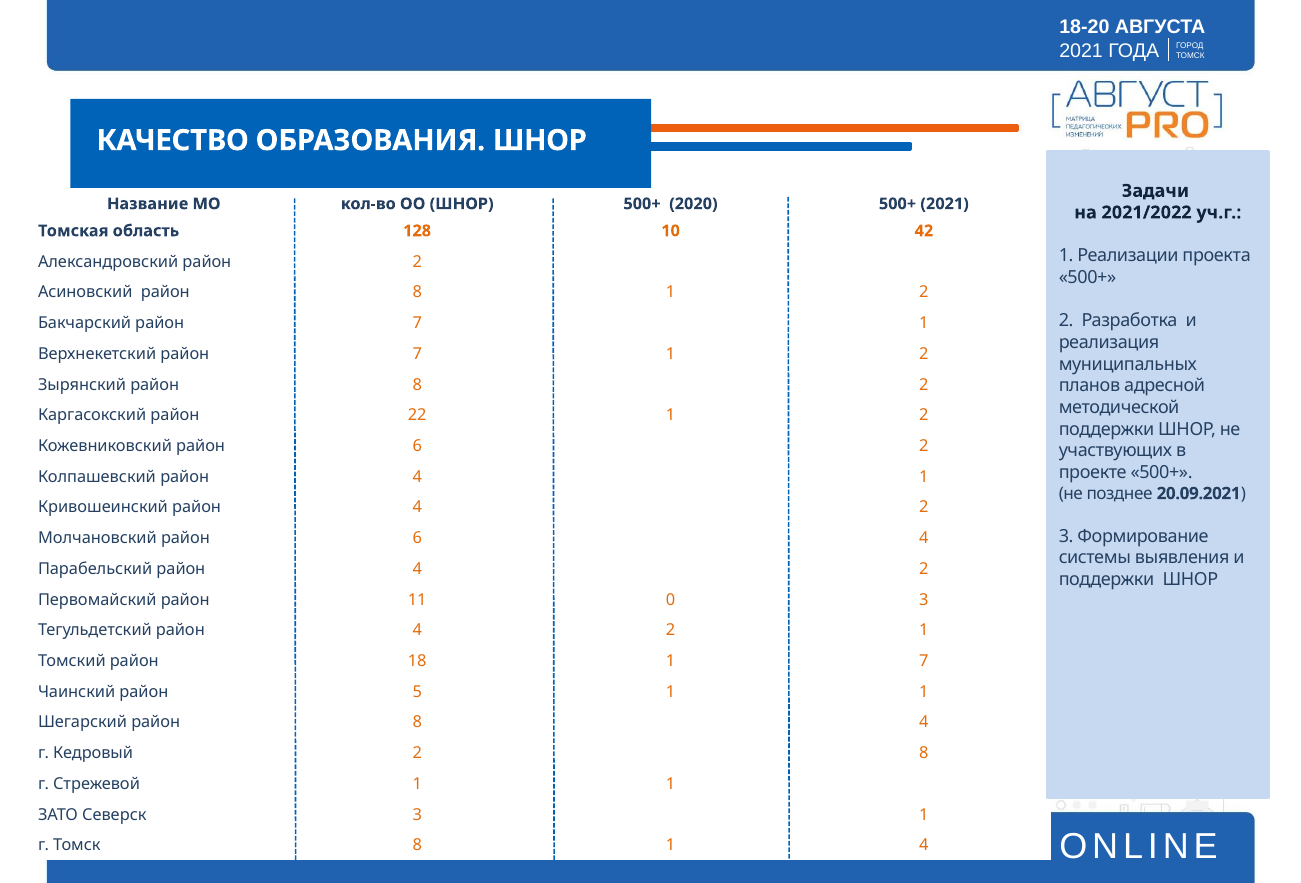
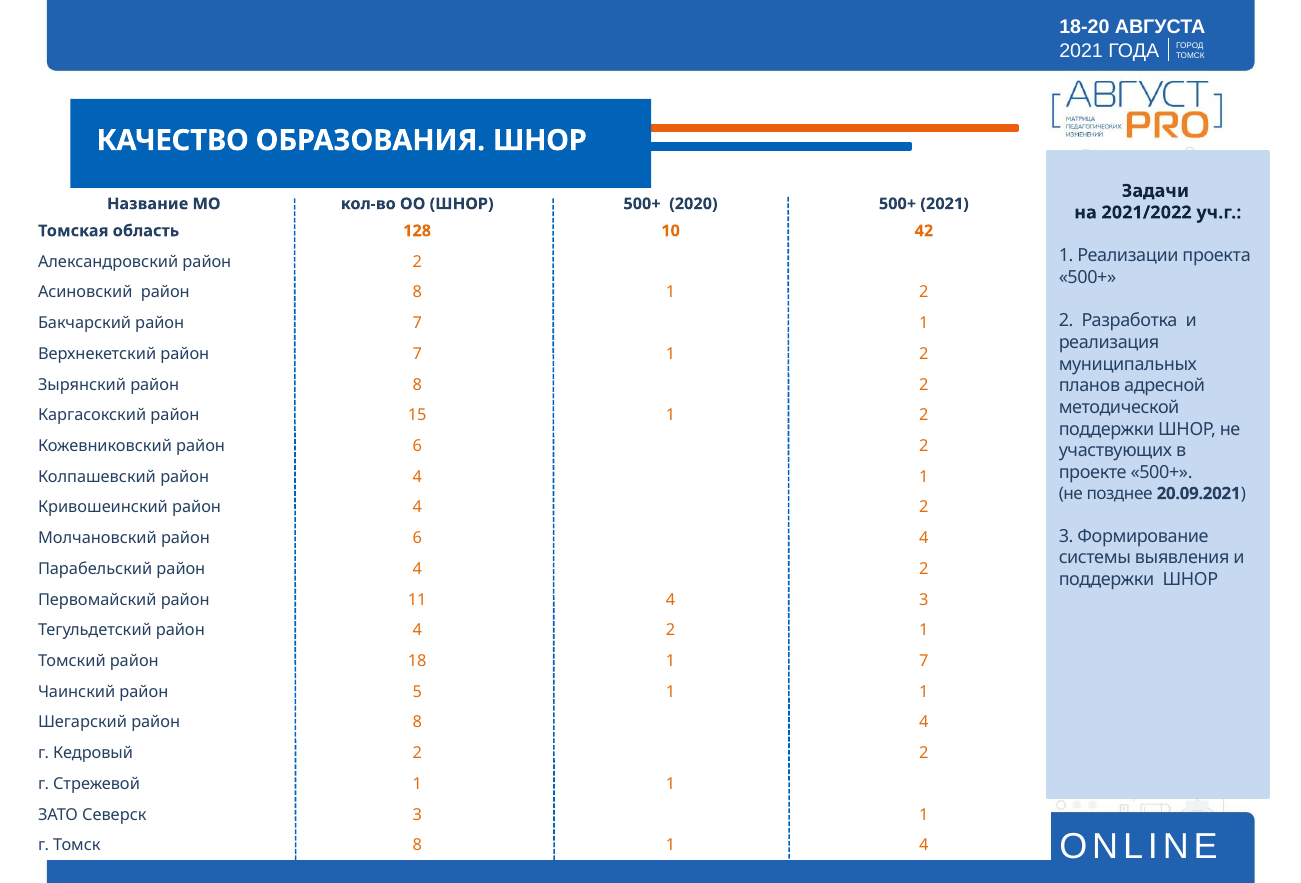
22: 22 -> 15
11 0: 0 -> 4
2 8: 8 -> 2
